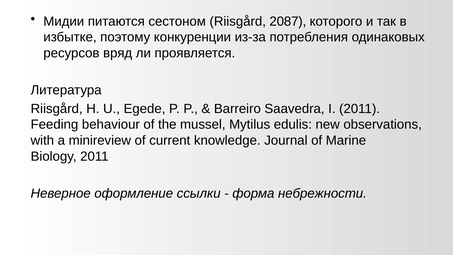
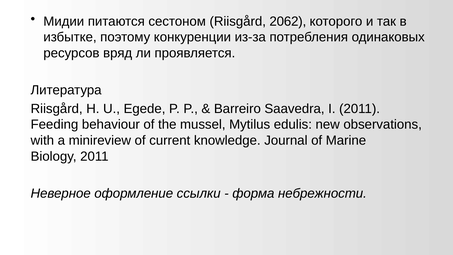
2087: 2087 -> 2062
